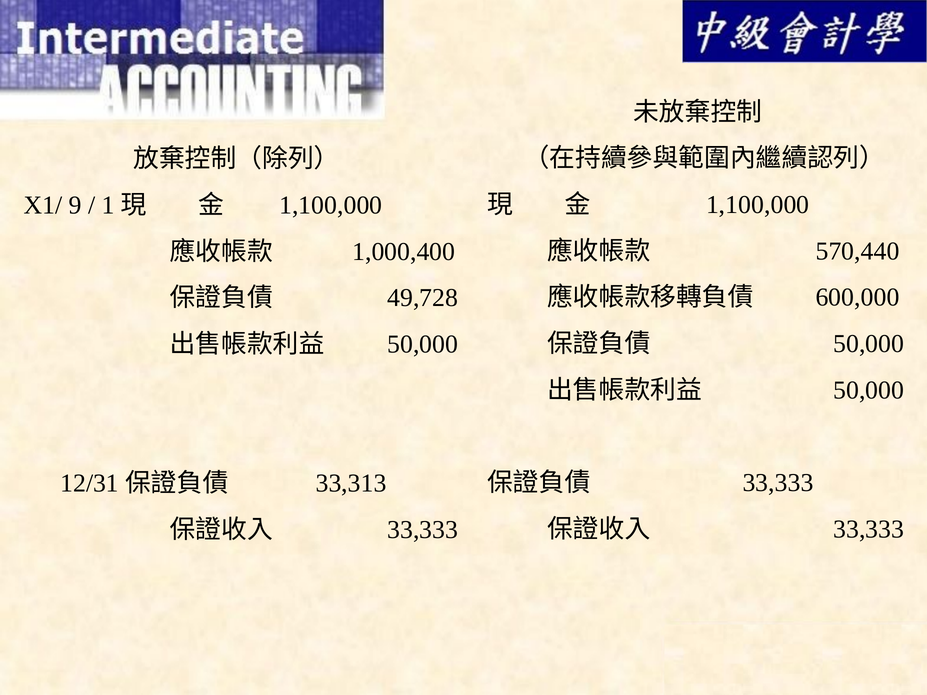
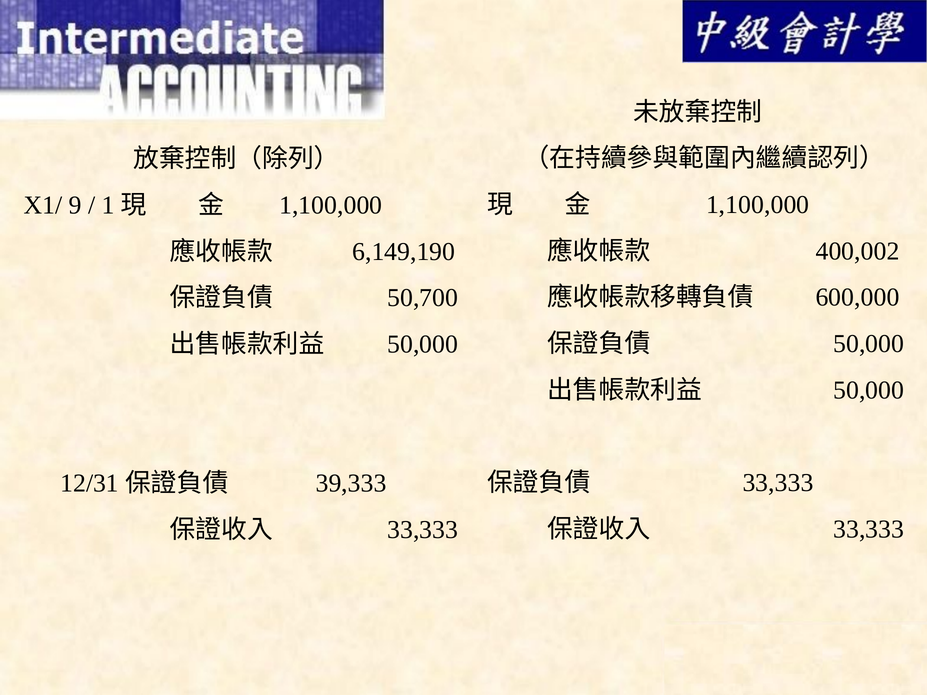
570,440: 570,440 -> 400,002
1,000,400: 1,000,400 -> 6,149,190
49,728: 49,728 -> 50,700
33,313: 33,313 -> 39,333
